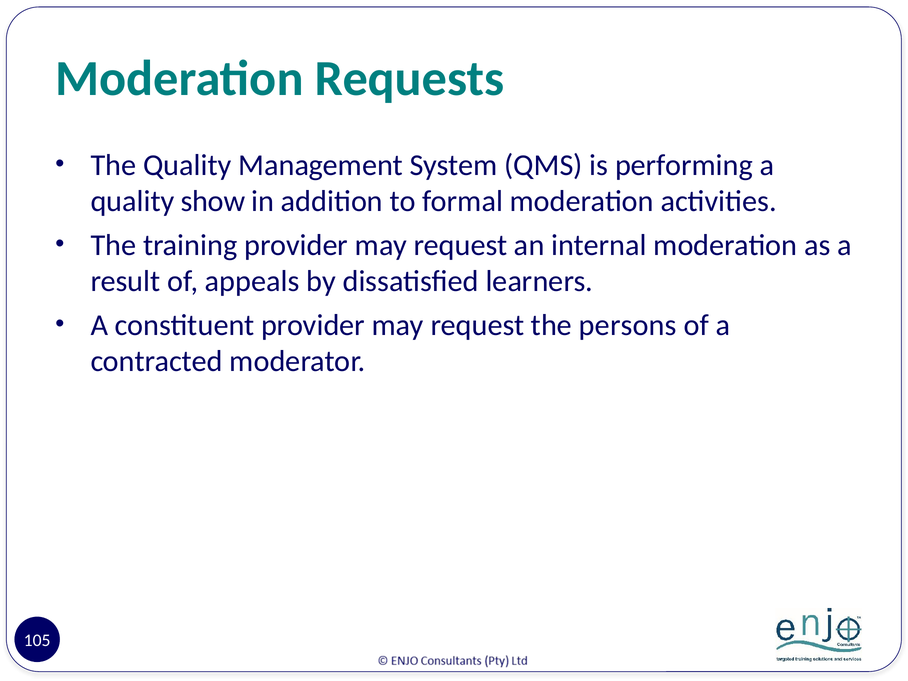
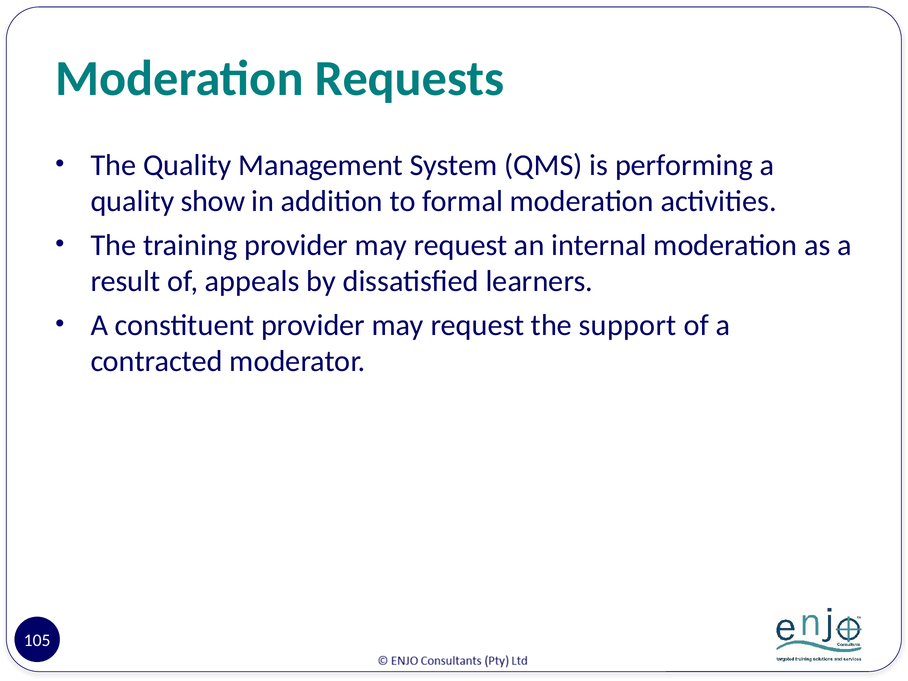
persons: persons -> support
